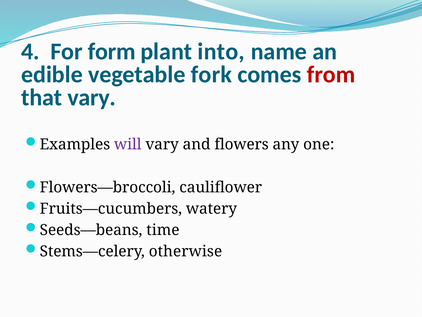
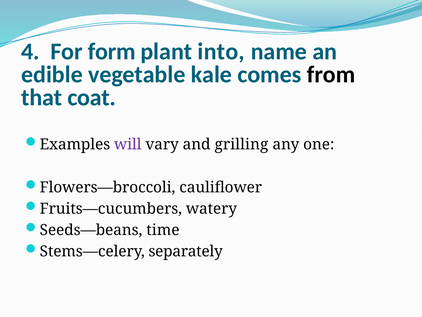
fork: fork -> kale
from colour: red -> black
that vary: vary -> coat
flowers: flowers -> grilling
otherwise: otherwise -> separately
